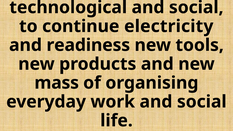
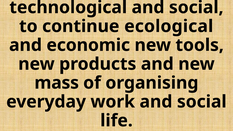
electricity: electricity -> ecological
readiness: readiness -> economic
